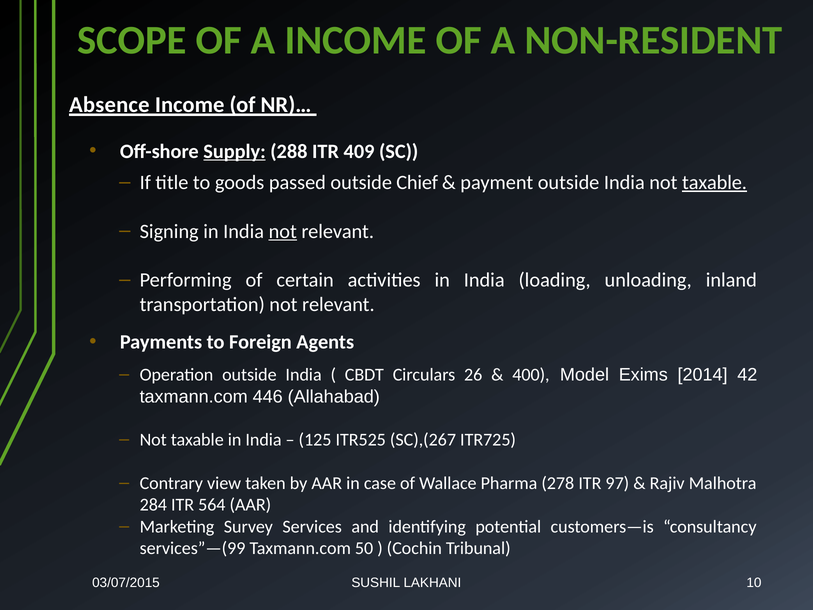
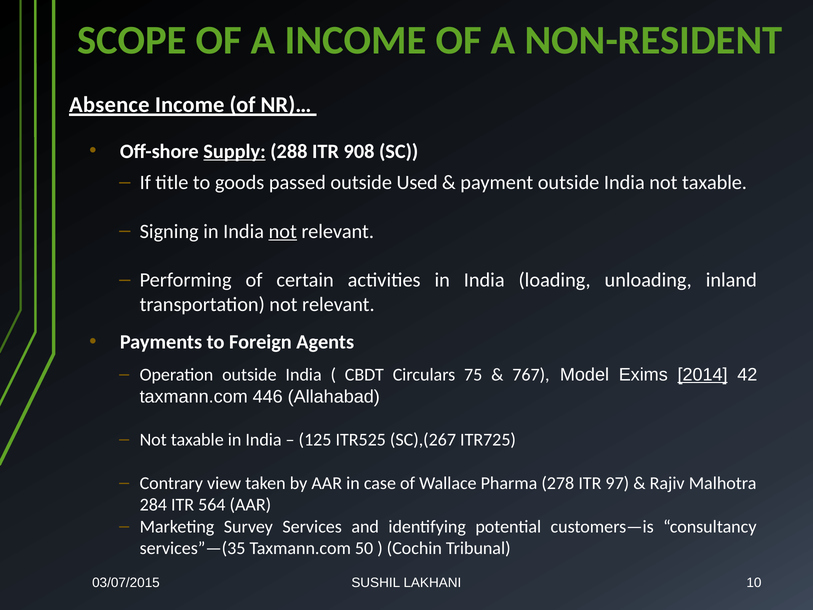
409: 409 -> 908
Chief: Chief -> Used
taxable at (715, 182) underline: present -> none
26: 26 -> 75
400: 400 -> 767
2014 underline: none -> present
services”—(99: services”—(99 -> services”—(35
